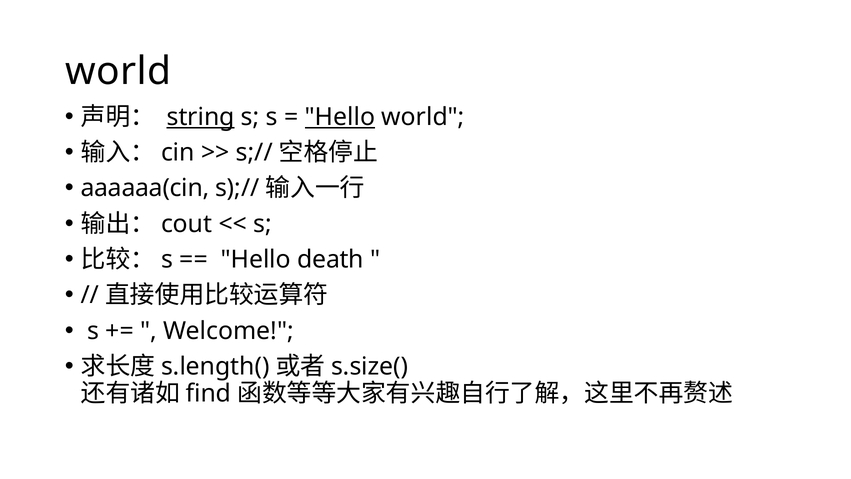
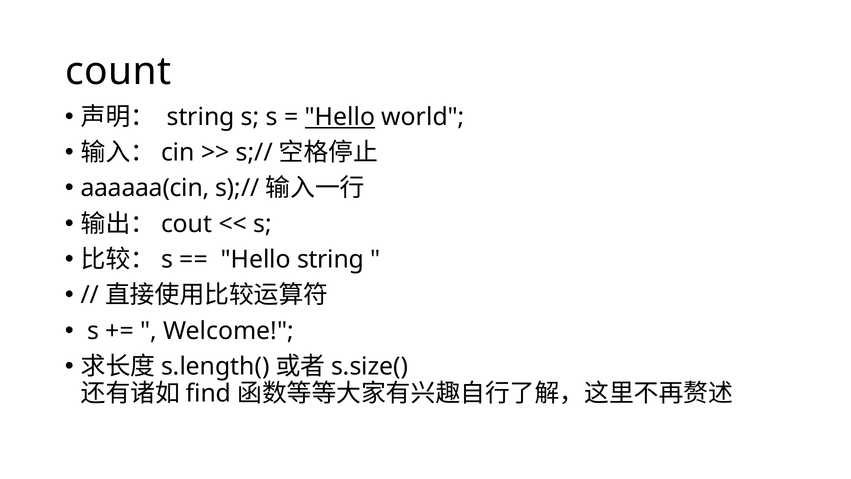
world at (118, 71): world -> count
string at (201, 117) underline: present -> none
Hello death: death -> string
